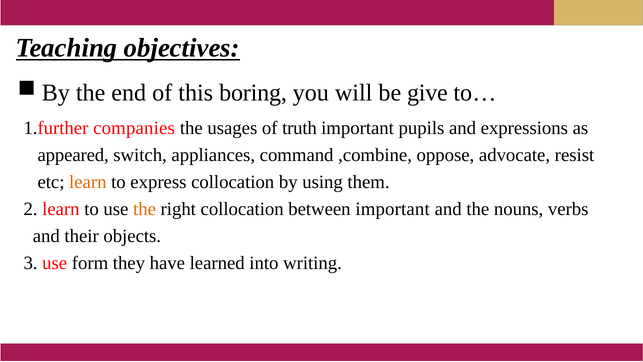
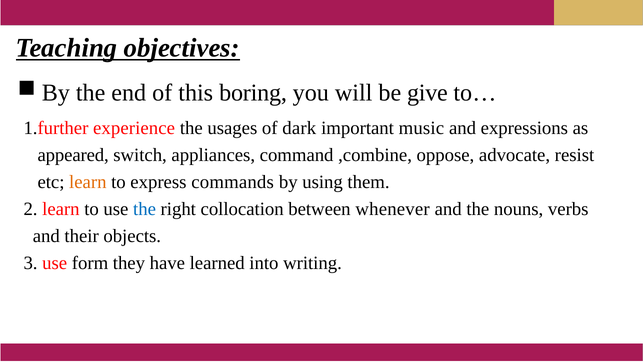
companies: companies -> experience
truth: truth -> dark
pupils: pupils -> music
express collocation: collocation -> commands
the at (145, 209) colour: orange -> blue
between important: important -> whenever
